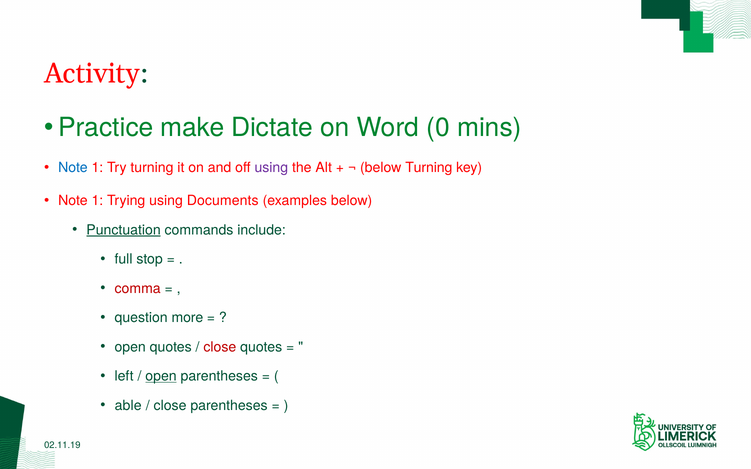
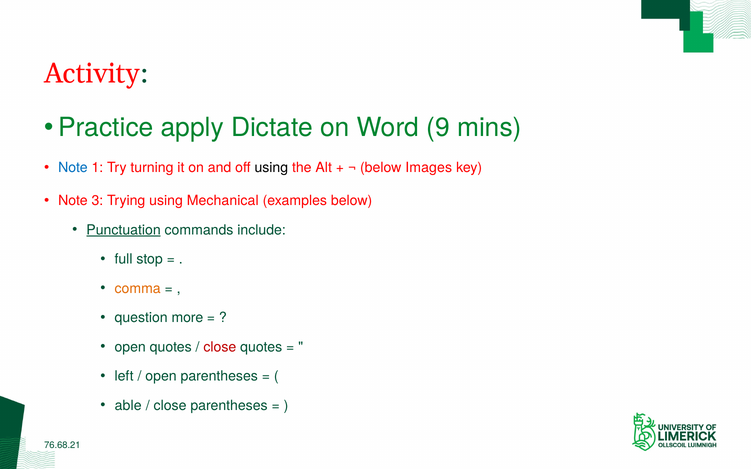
make: make -> apply
0: 0 -> 9
using at (271, 168) colour: purple -> black
below Turning: Turning -> Images
1 at (97, 201): 1 -> 3
Documents: Documents -> Mechanical
comma colour: red -> orange
open at (161, 376) underline: present -> none
02.11.19: 02.11.19 -> 76.68.21
